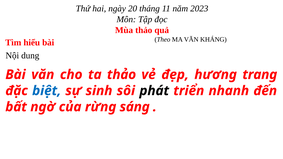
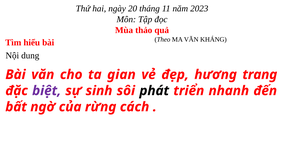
ta thảo: thảo -> gian
biệt colour: blue -> purple
sáng: sáng -> cách
